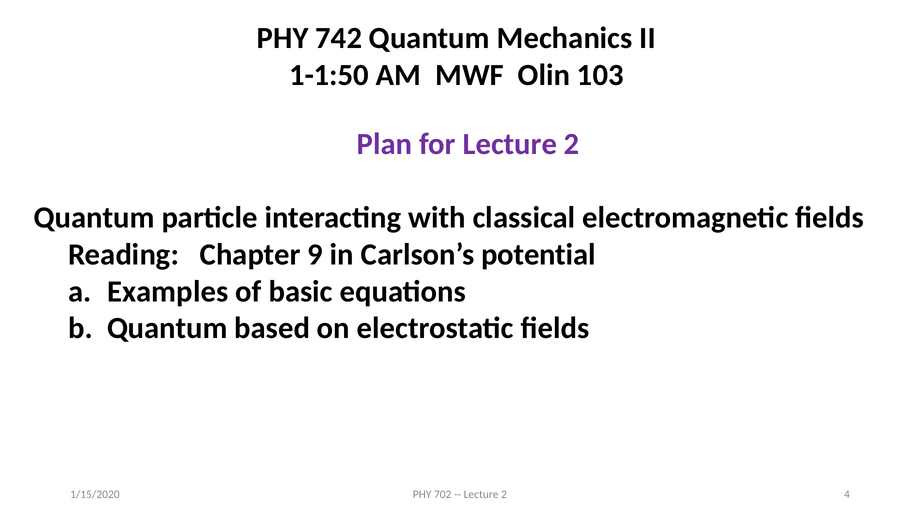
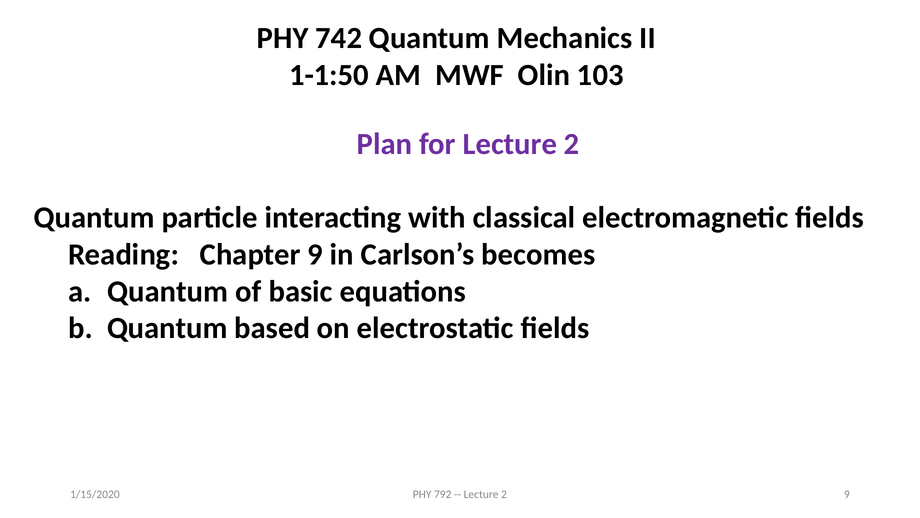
potential: potential -> becomes
Examples at (168, 291): Examples -> Quantum
702: 702 -> 792
2 4: 4 -> 9
